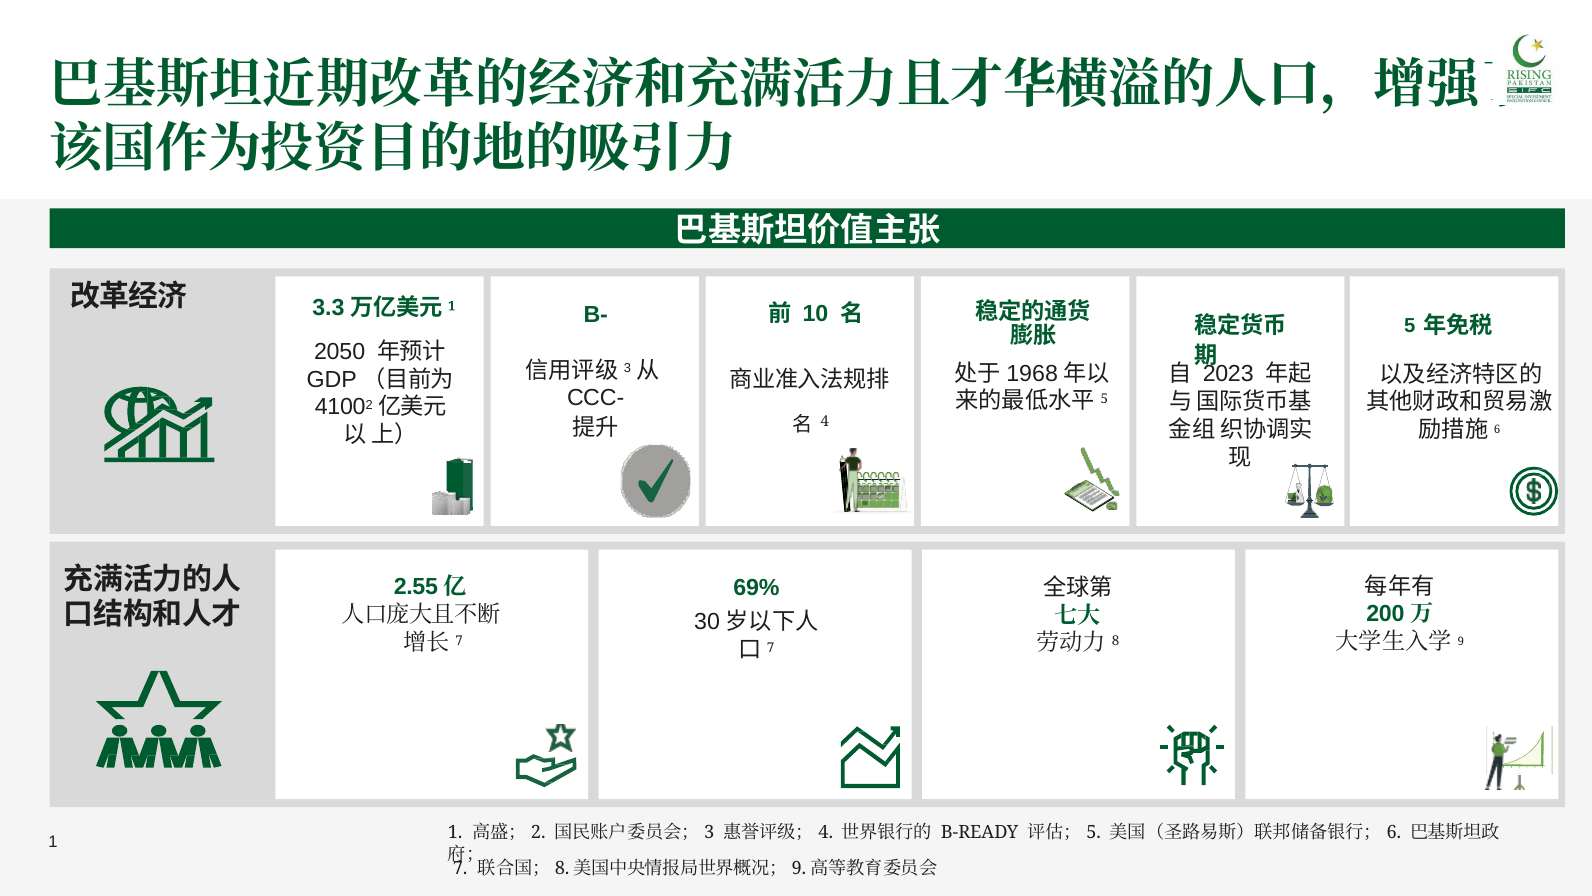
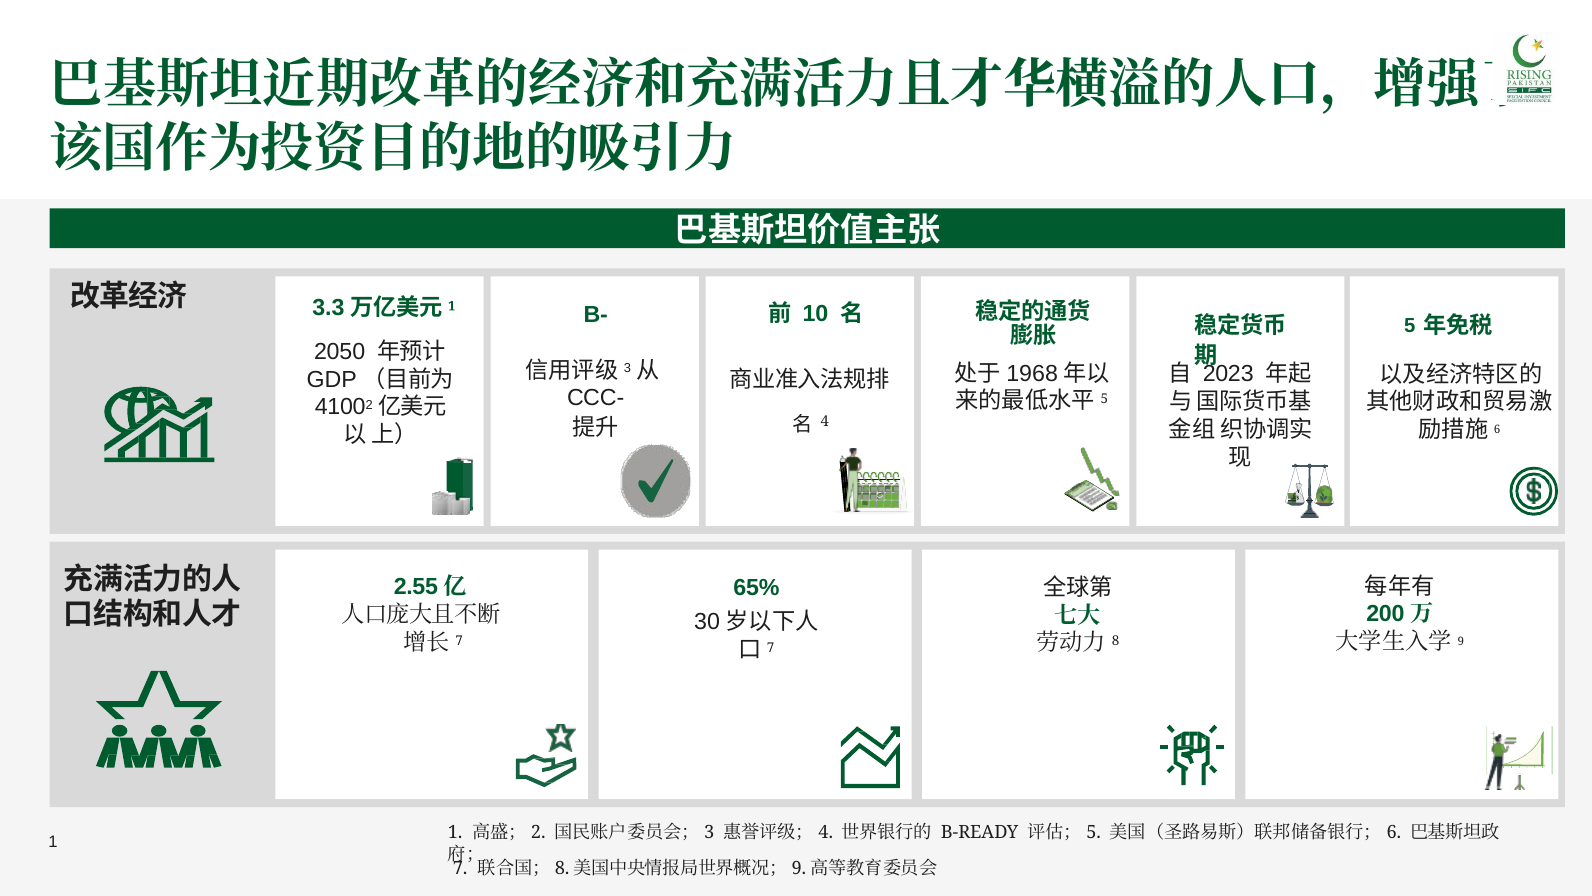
69%: 69% -> 65%
